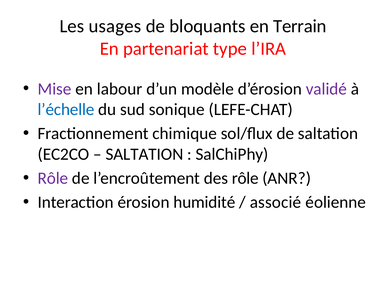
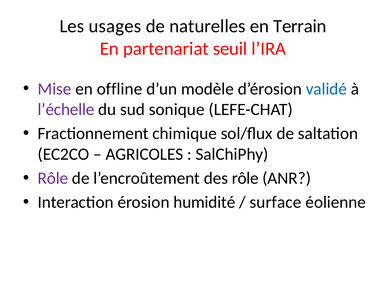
bloquants: bloquants -> naturelles
type: type -> seuil
labour: labour -> offline
validé colour: purple -> blue
l’échelle colour: blue -> purple
SALTATION at (144, 154): SALTATION -> AGRICOLES
associé: associé -> surface
